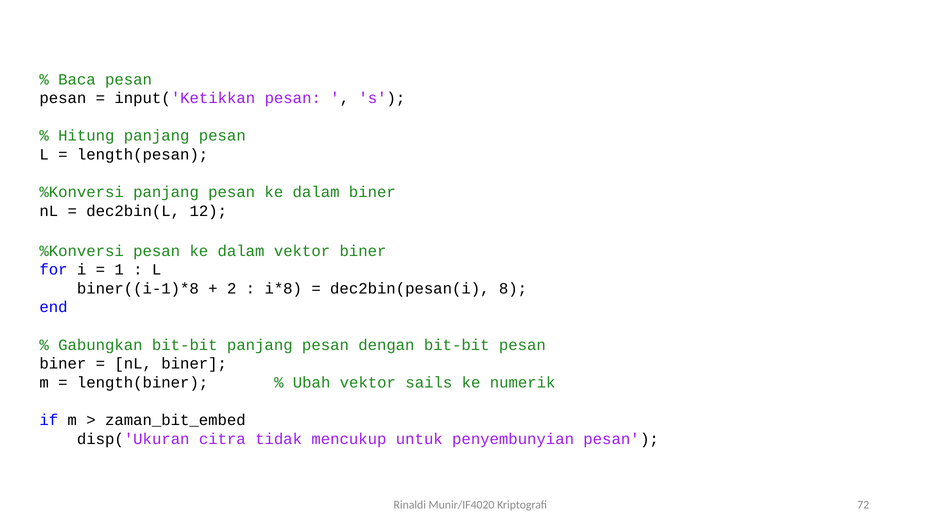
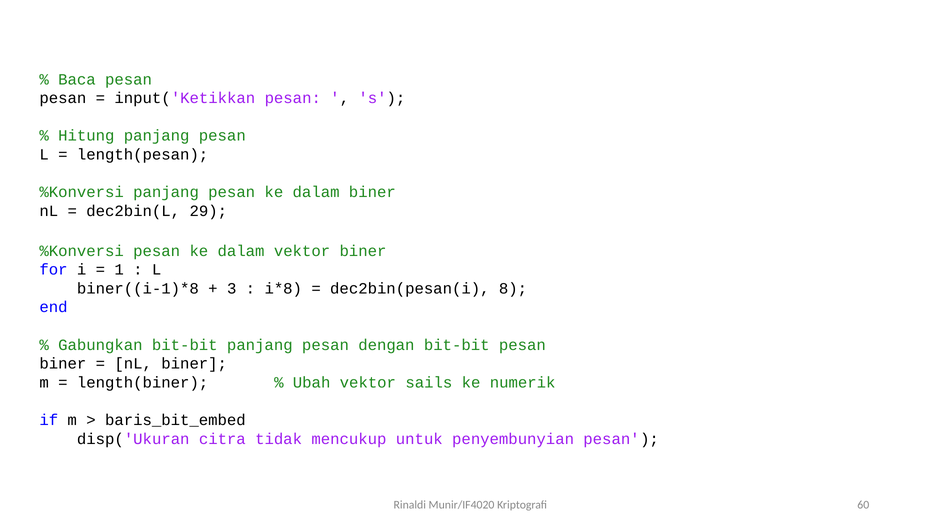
12: 12 -> 29
2: 2 -> 3
zaman_bit_embed: zaman_bit_embed -> baris_bit_embed
72: 72 -> 60
